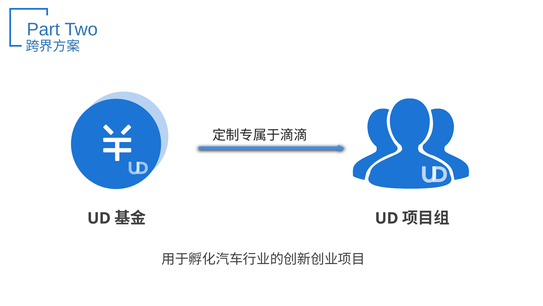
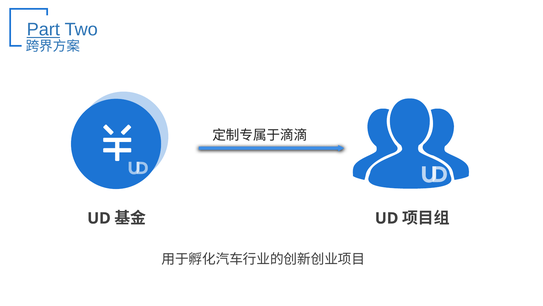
Part underline: none -> present
